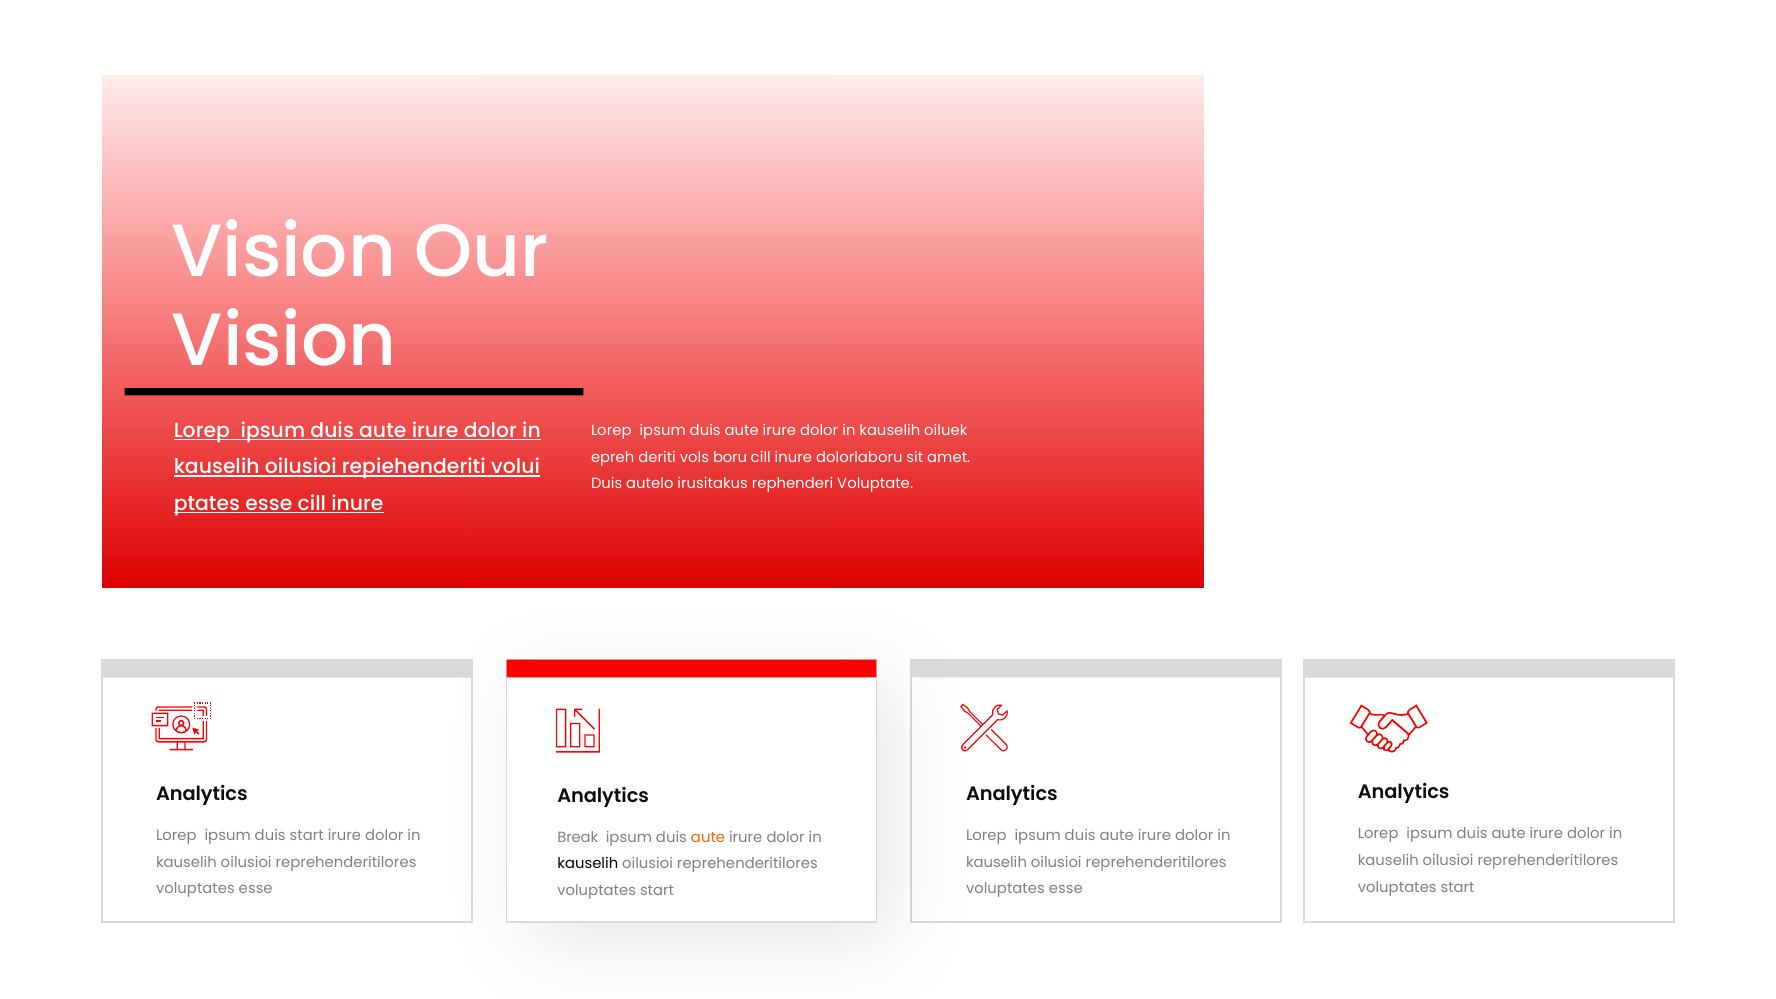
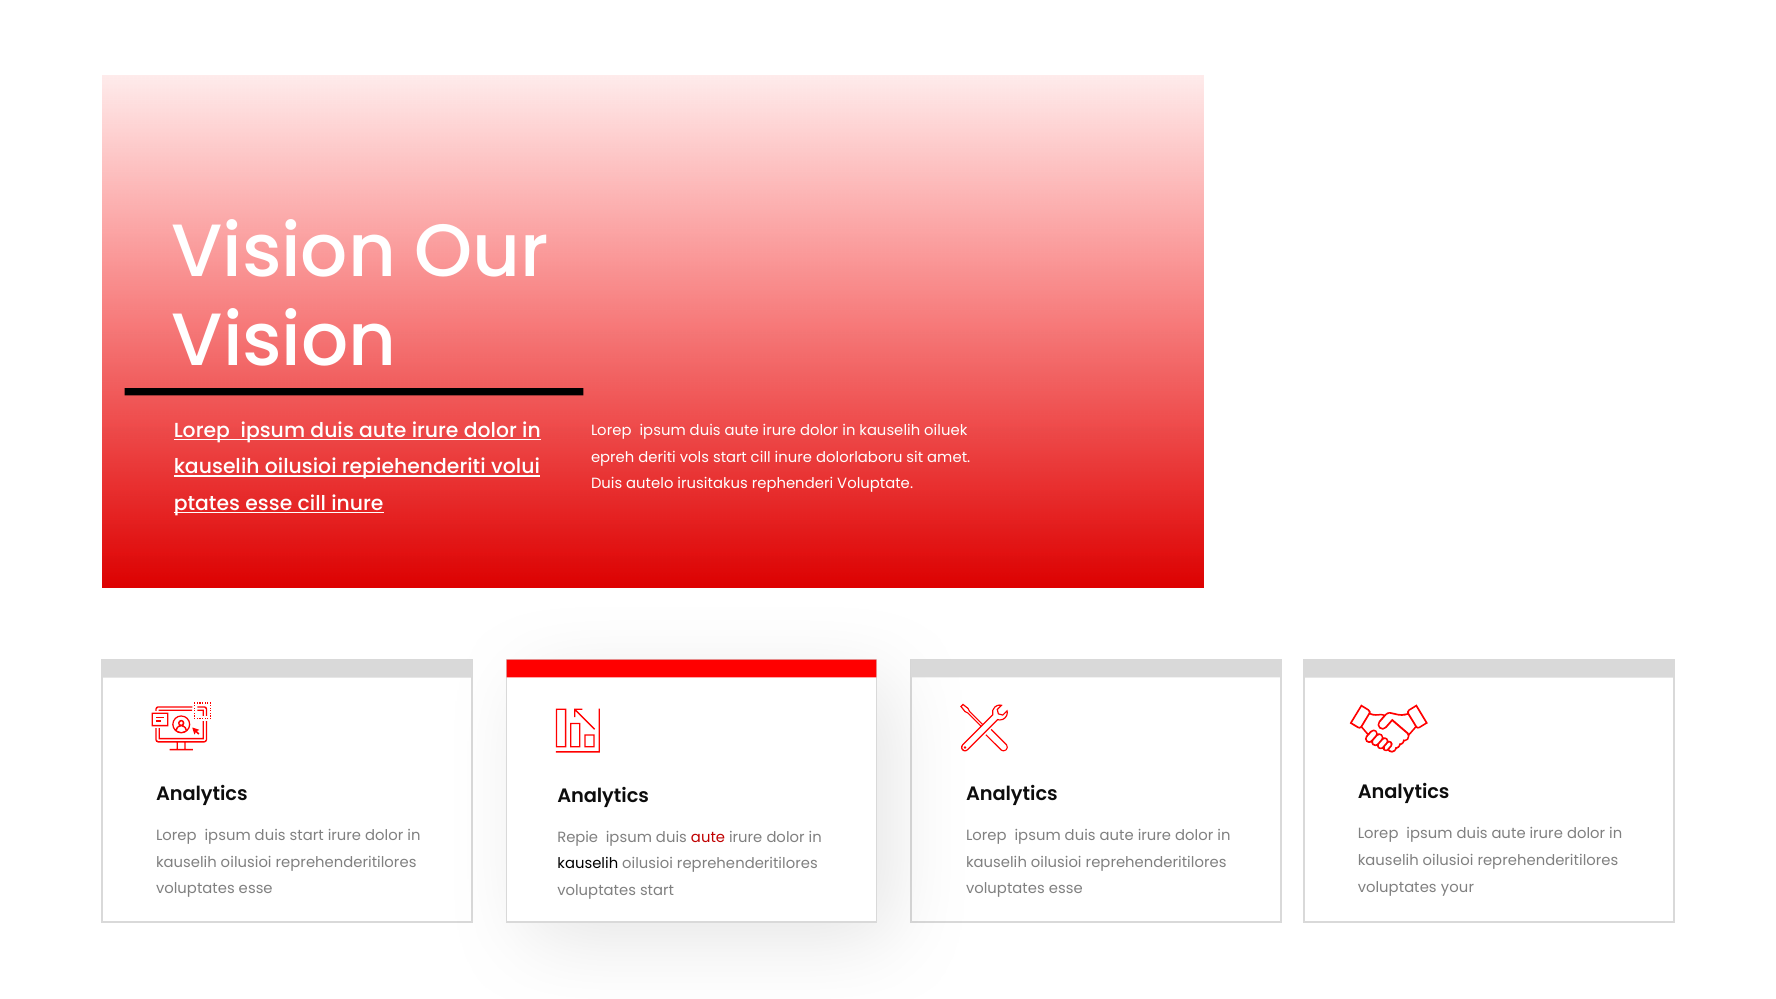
vols boru: boru -> start
Break: Break -> Repie
aute at (708, 837) colour: orange -> red
start at (1458, 887): start -> your
